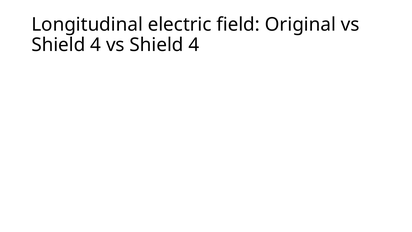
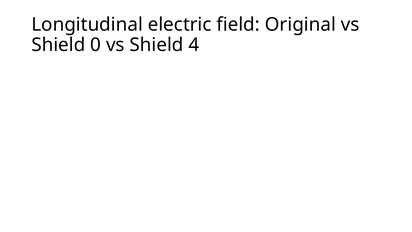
4 at (96, 45): 4 -> 0
